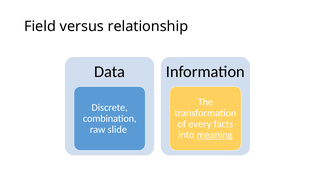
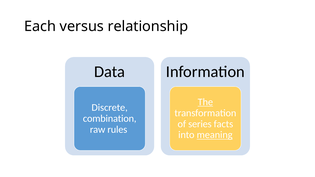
Field: Field -> Each
The underline: none -> present
every: every -> series
slide: slide -> rules
